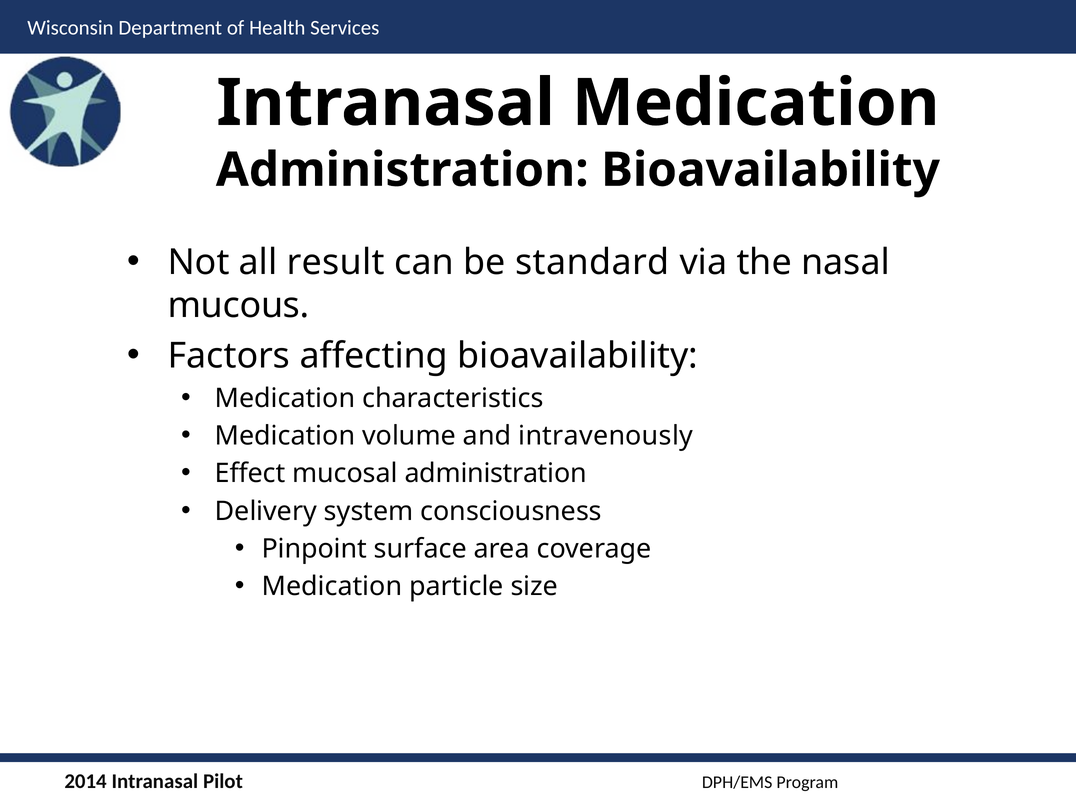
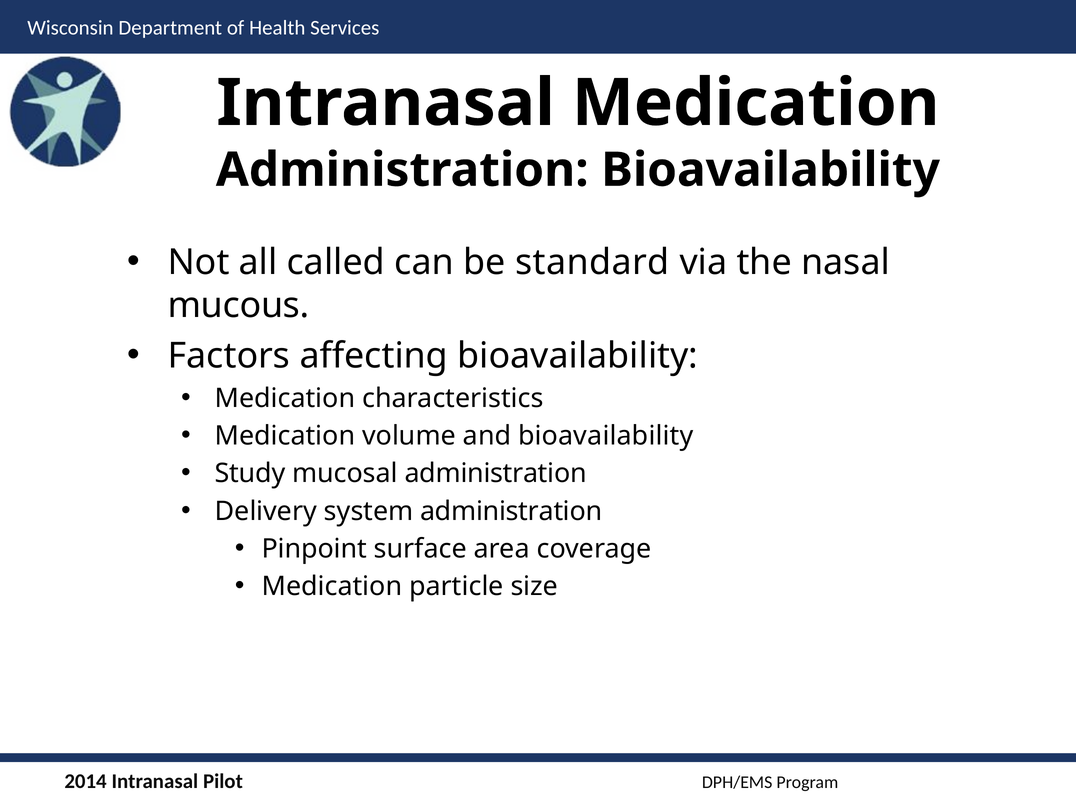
result: result -> called
and intravenously: intravenously -> bioavailability
Effect: Effect -> Study
system consciousness: consciousness -> administration
